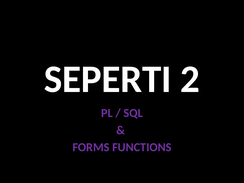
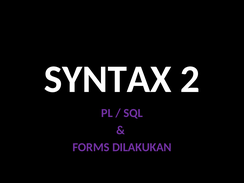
SEPERTI: SEPERTI -> SYNTAX
FUNCTIONS: FUNCTIONS -> DILAKUKAN
